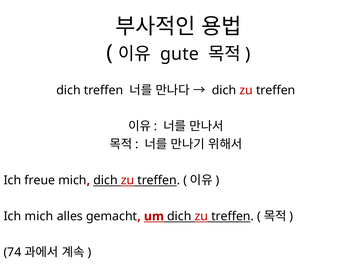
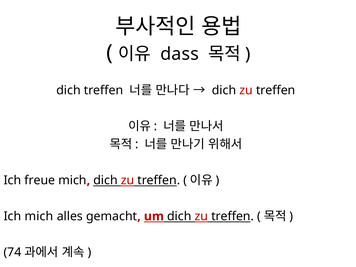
gute: gute -> dass
